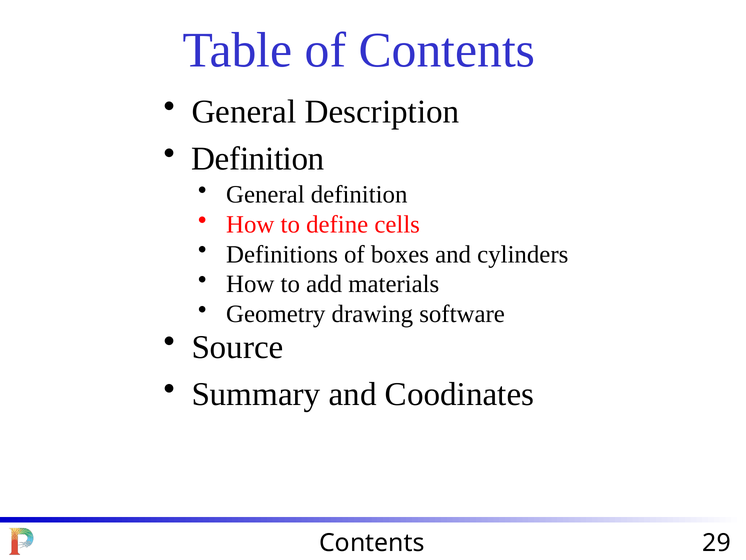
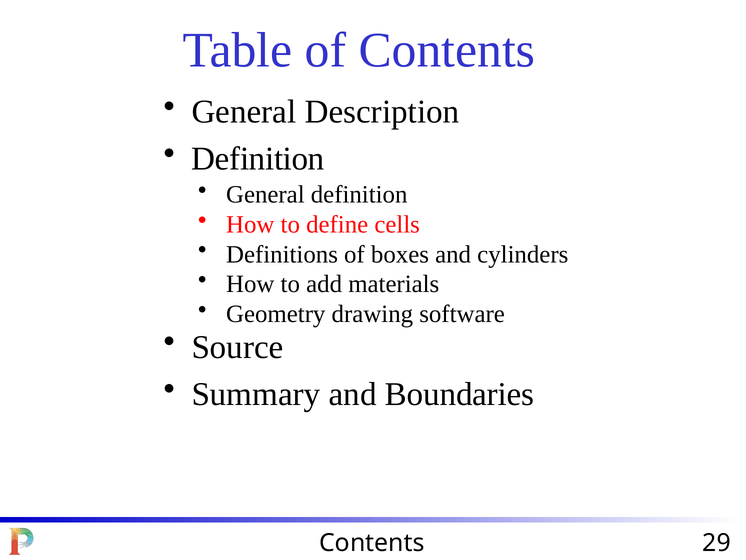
Coodinates: Coodinates -> Boundaries
